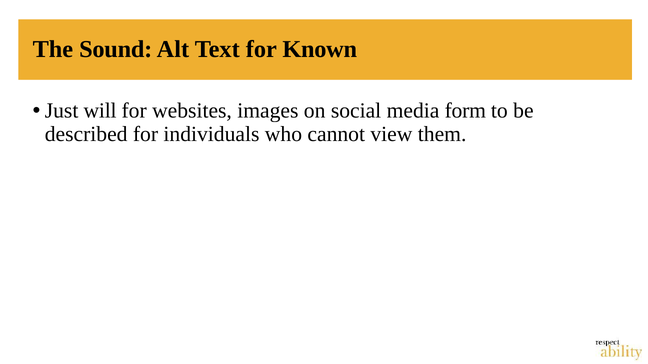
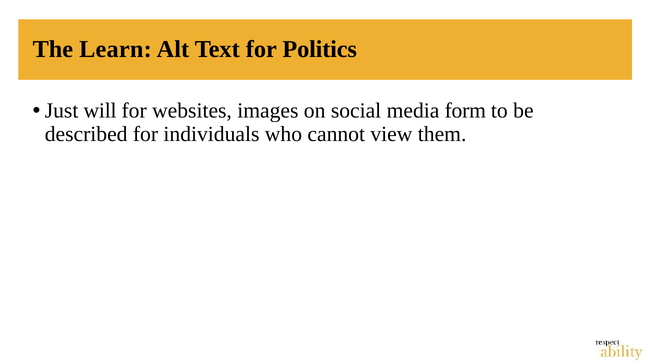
Sound: Sound -> Learn
Known: Known -> Politics
